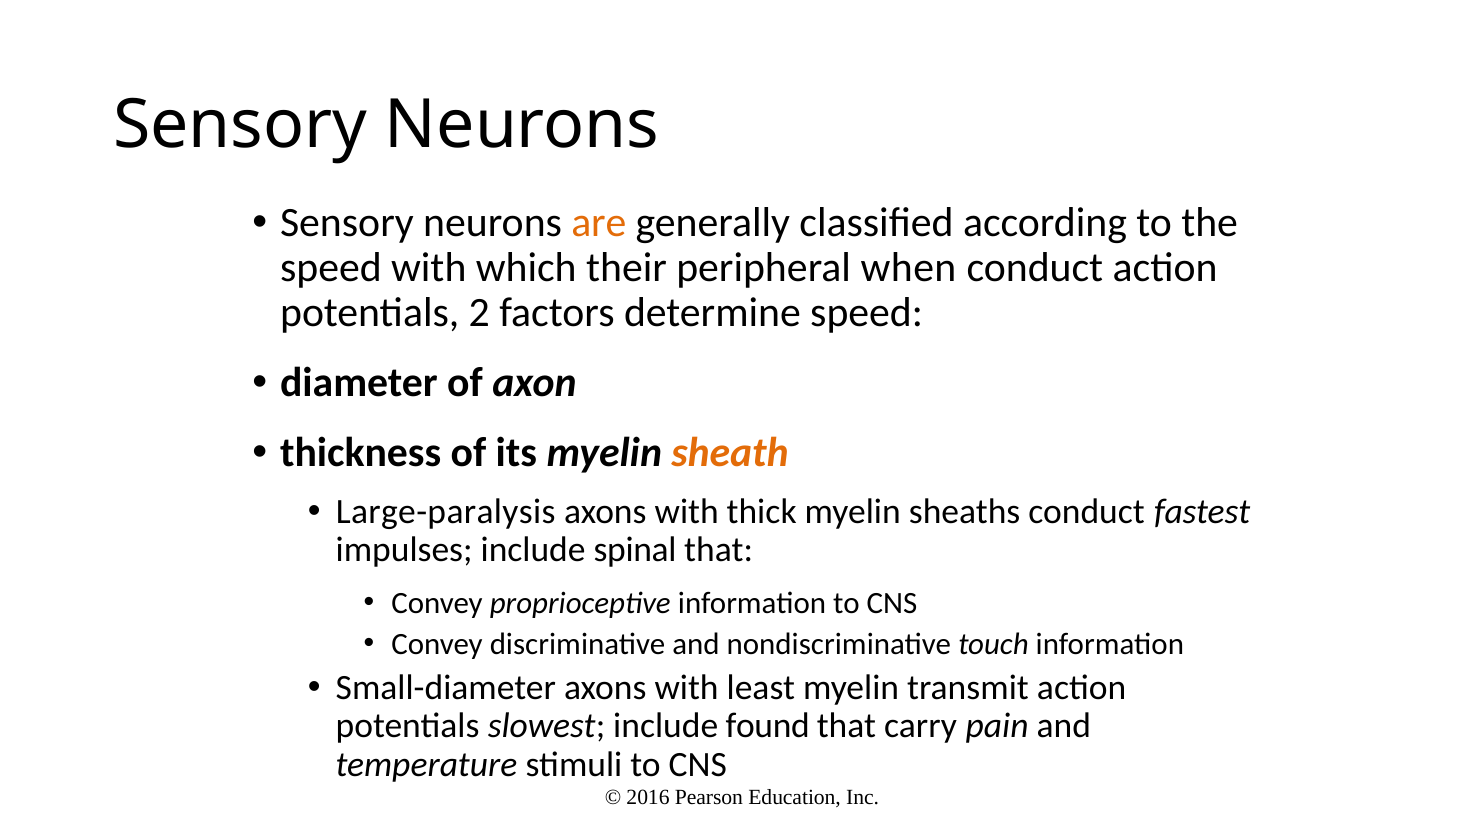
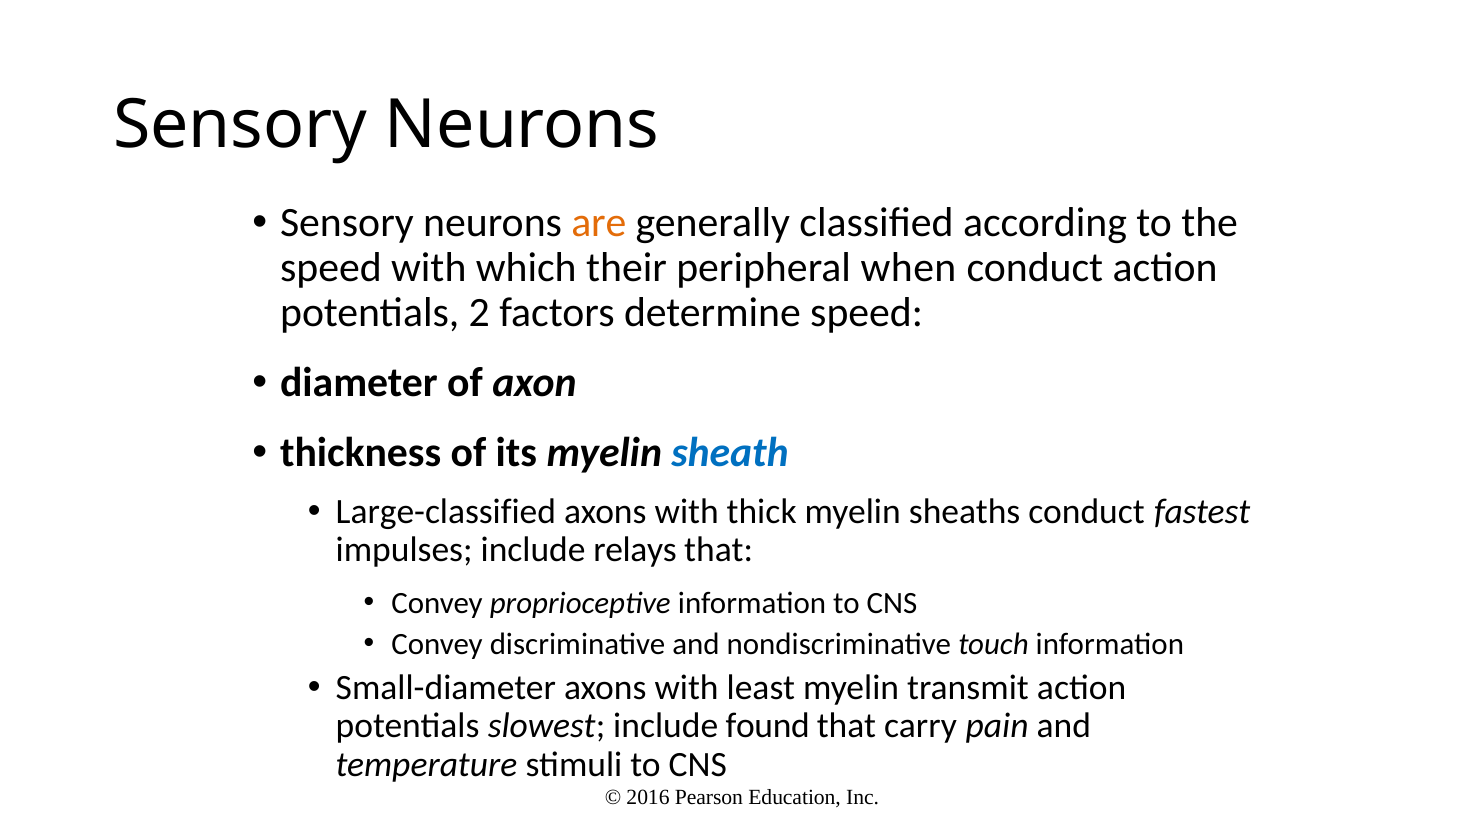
sheath colour: orange -> blue
Large-paralysis: Large-paralysis -> Large-classified
spinal: spinal -> relays
